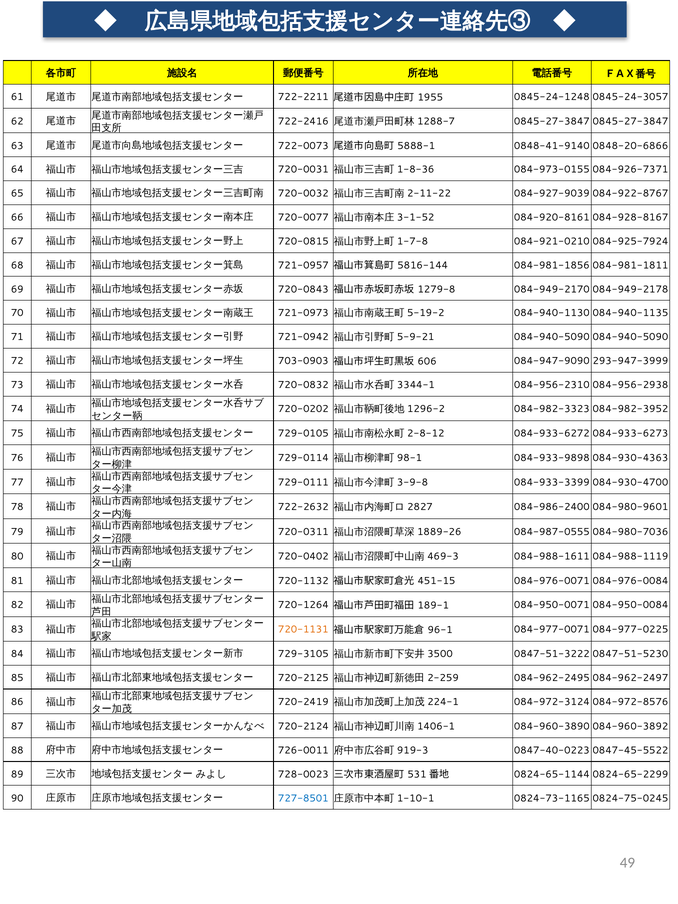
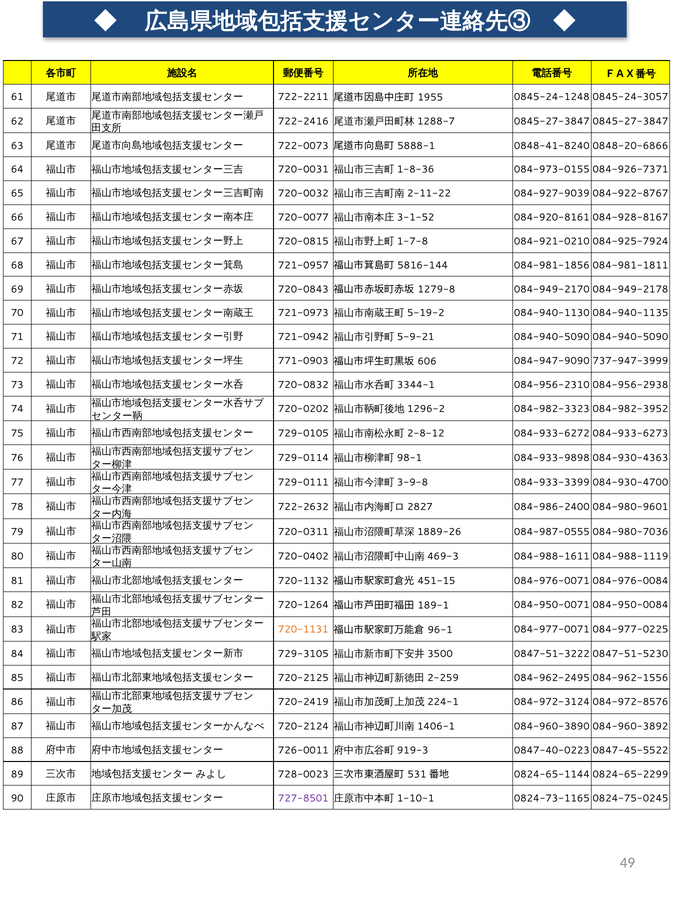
0848-41-9140: 0848-41-9140 -> 0848-41-8240
703-0903: 703-0903 -> 771-0903
293-947-3999: 293-947-3999 -> 737-947-3999
084-962-2497: 084-962-2497 -> 084-962-1556
727-8501 colour: blue -> purple
